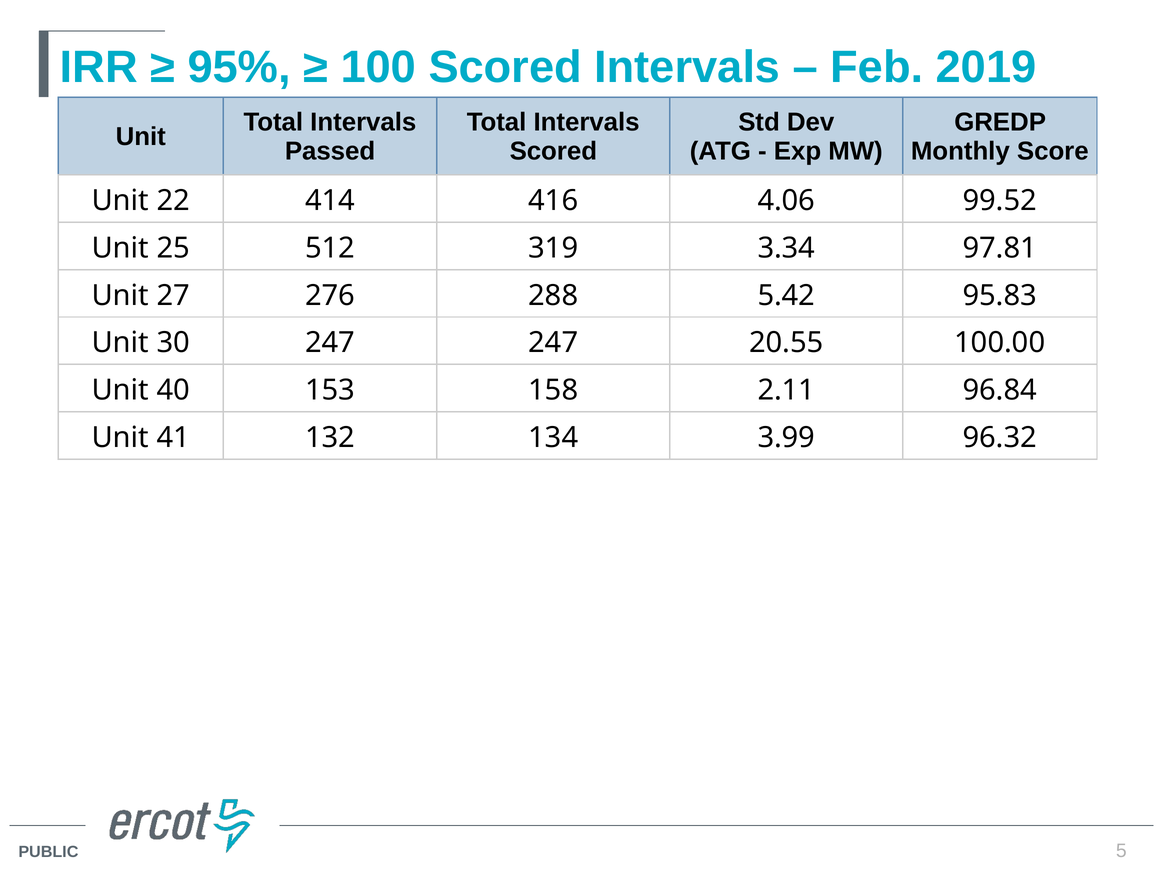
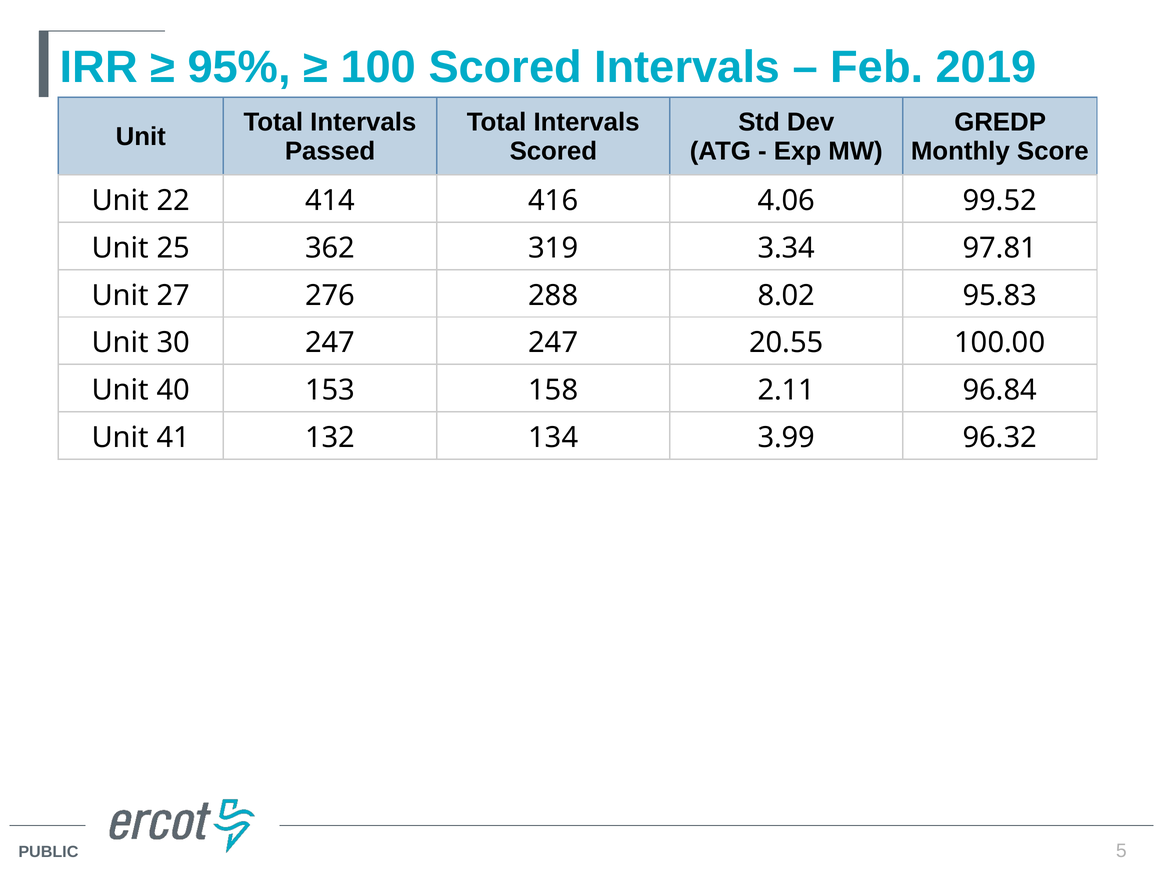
512: 512 -> 362
5.42: 5.42 -> 8.02
